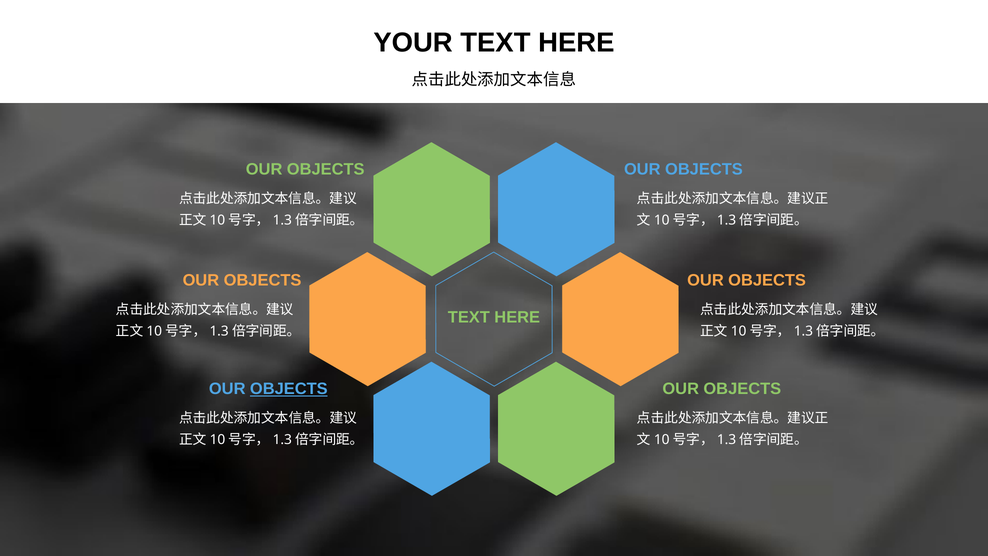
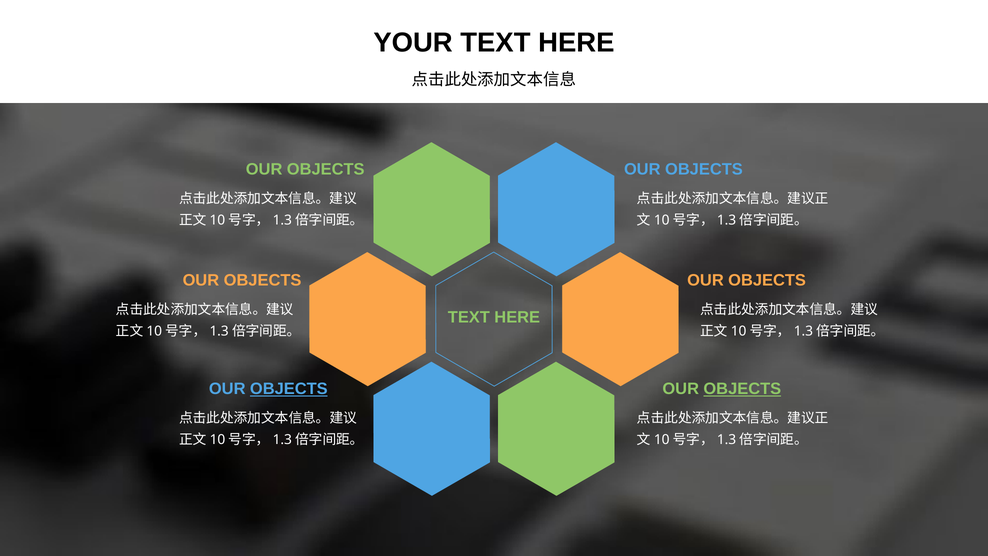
OBJECTS at (742, 389) underline: none -> present
